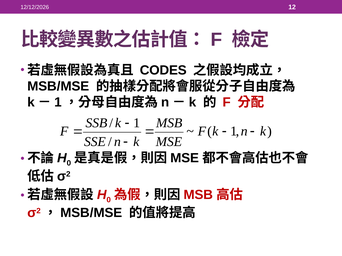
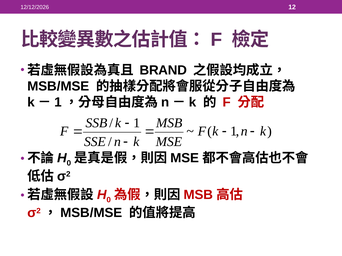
CODES: CODES -> BRAND
